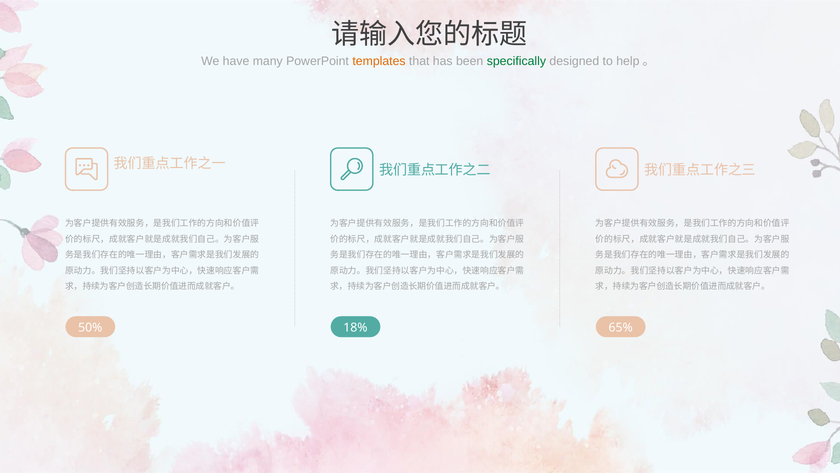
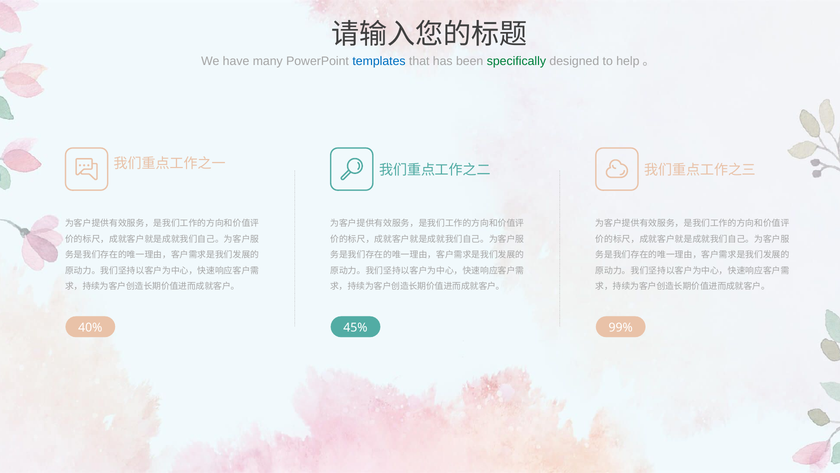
templates colour: orange -> blue
50%: 50% -> 40%
18%: 18% -> 45%
65%: 65% -> 99%
